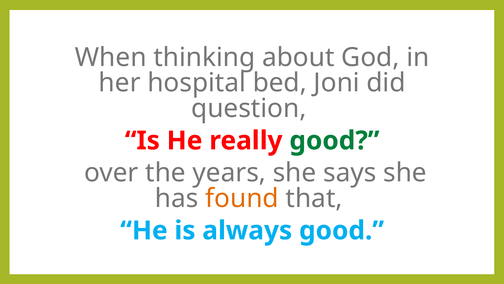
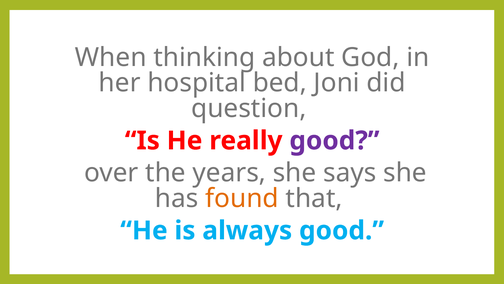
good at (334, 140) colour: green -> purple
